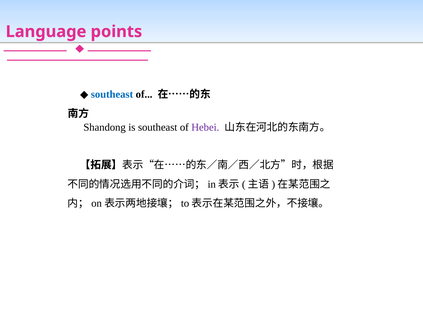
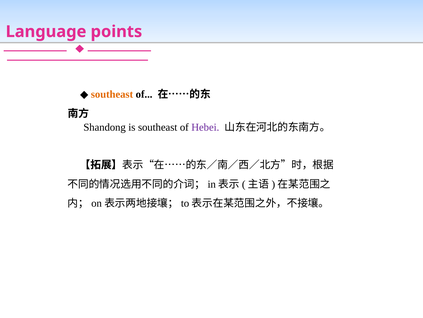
southeast at (112, 94) colour: blue -> orange
